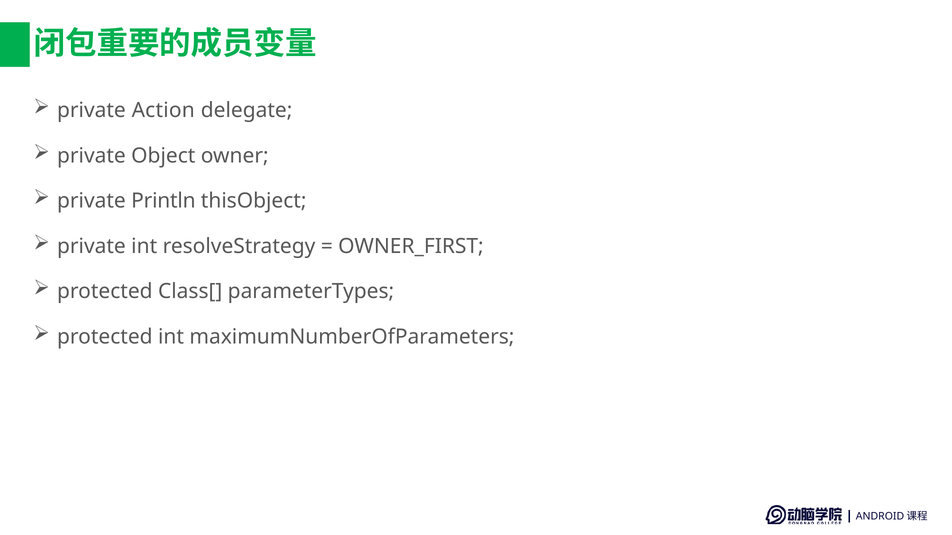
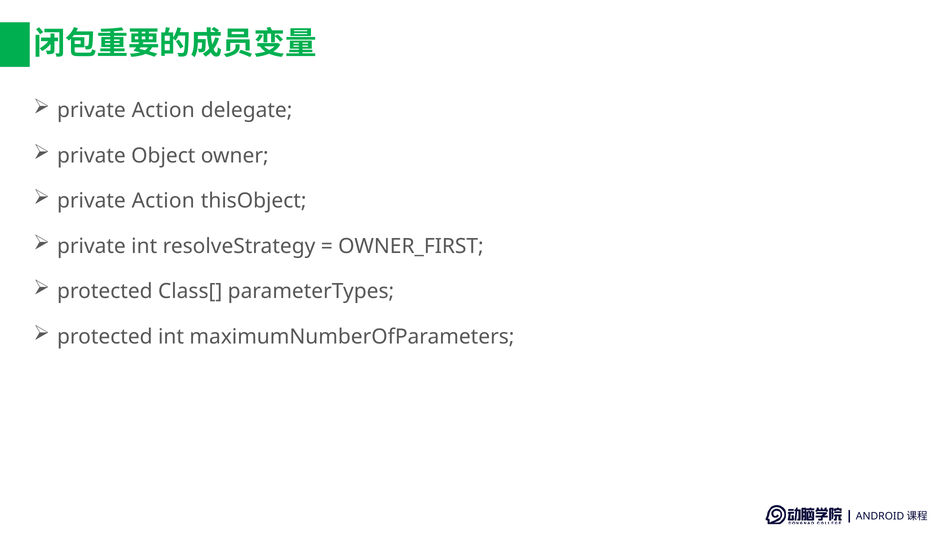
Println at (163, 201): Println -> Action
